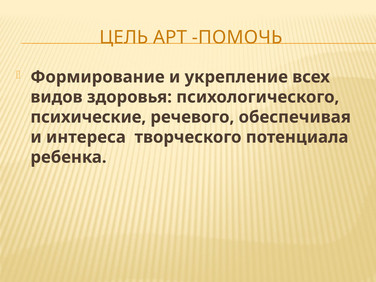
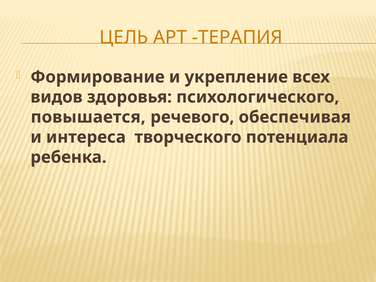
ПОМОЧЬ: ПОМОЧЬ -> ТЕРАПИЯ
психические: психические -> повышается
